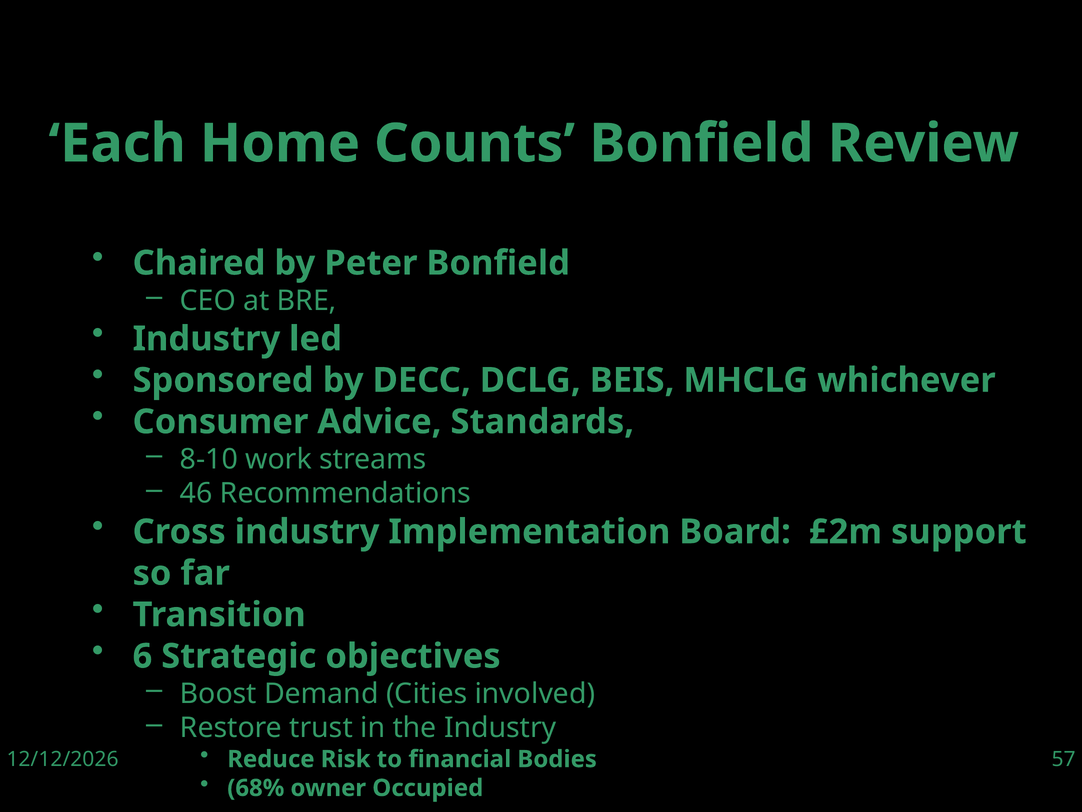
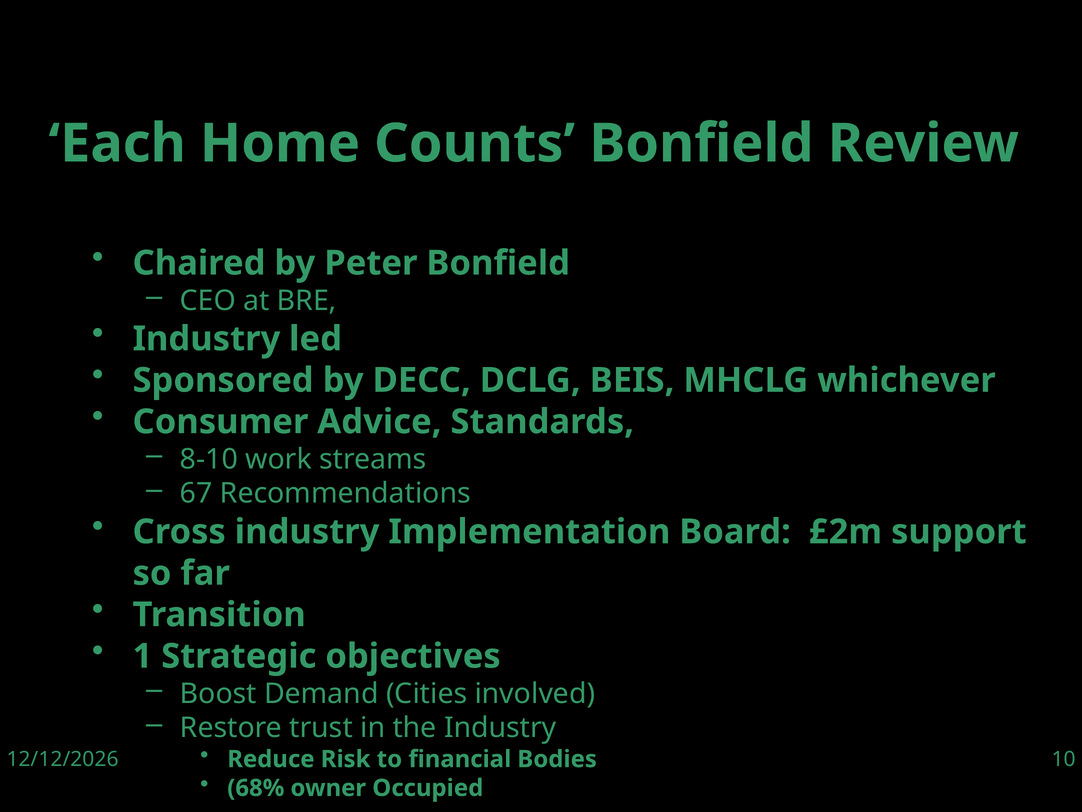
46: 46 -> 67
6: 6 -> 1
57: 57 -> 10
